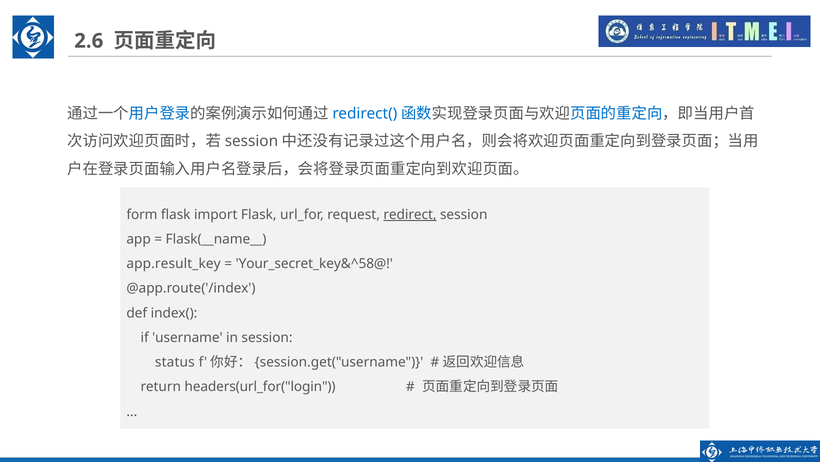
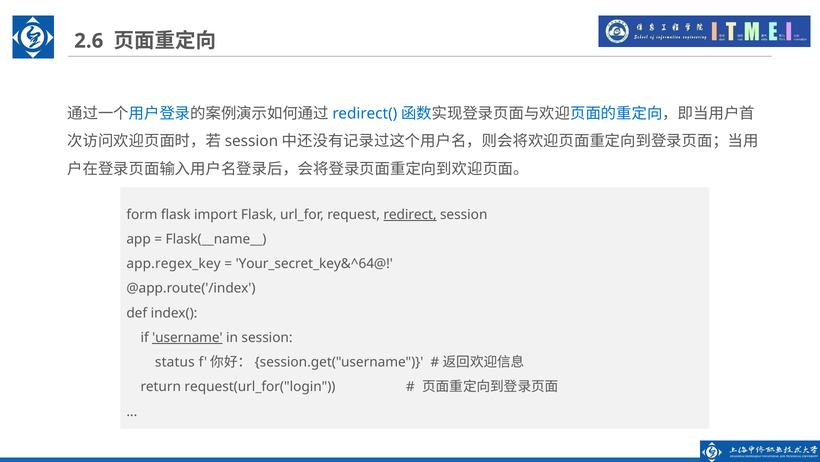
app.result_key: app.result_key -> app.regex_key
Your_secret_key&^58@: Your_secret_key&^58@ -> Your_secret_key&^64@
username underline: none -> present
headers(url_for("login: headers(url_for("login -> request(url_for("login
